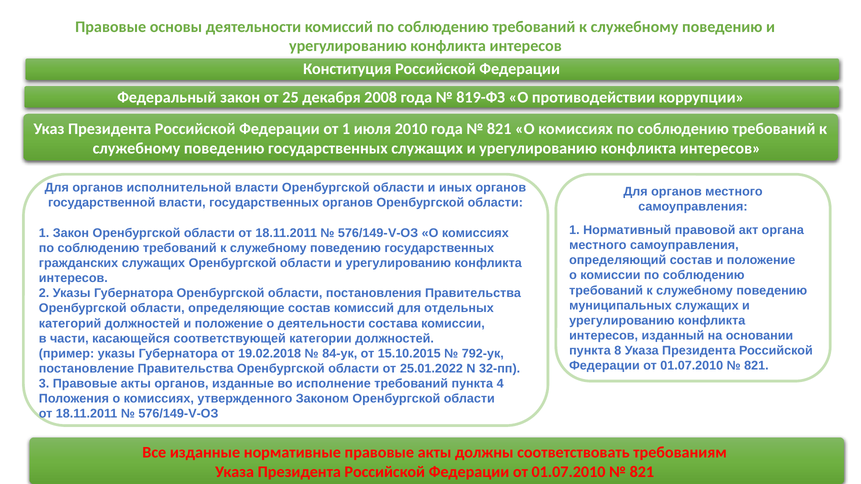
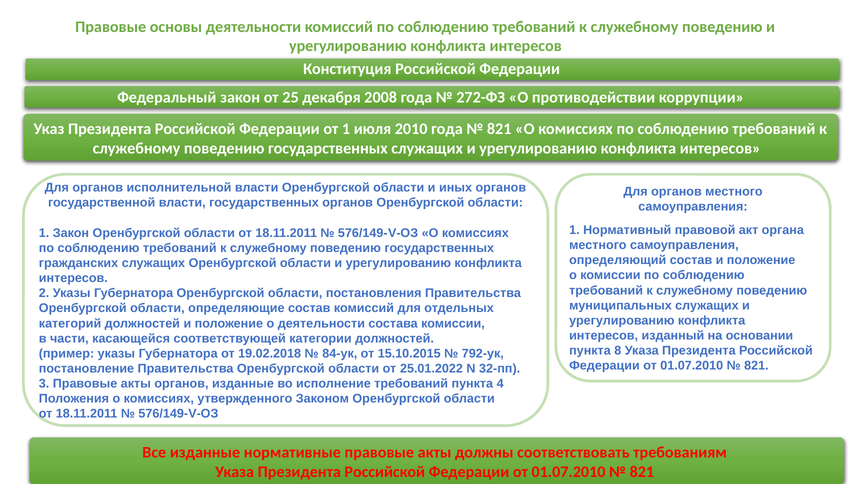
819-ФЗ: 819-ФЗ -> 272-ФЗ
